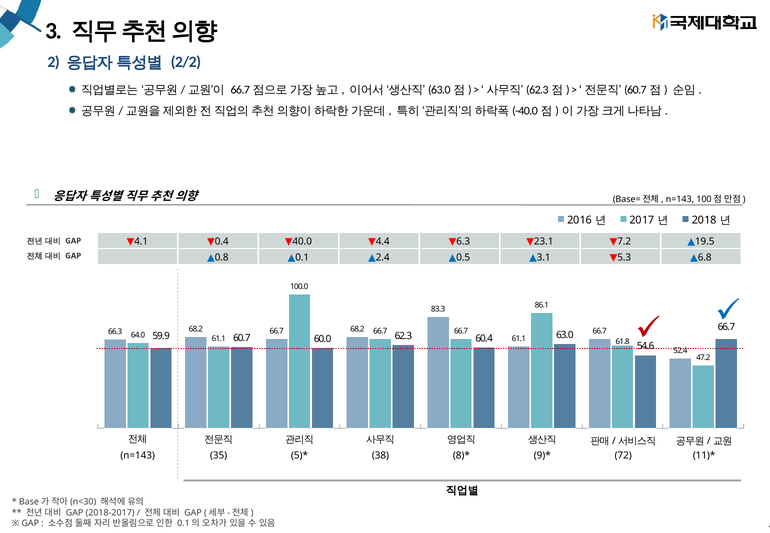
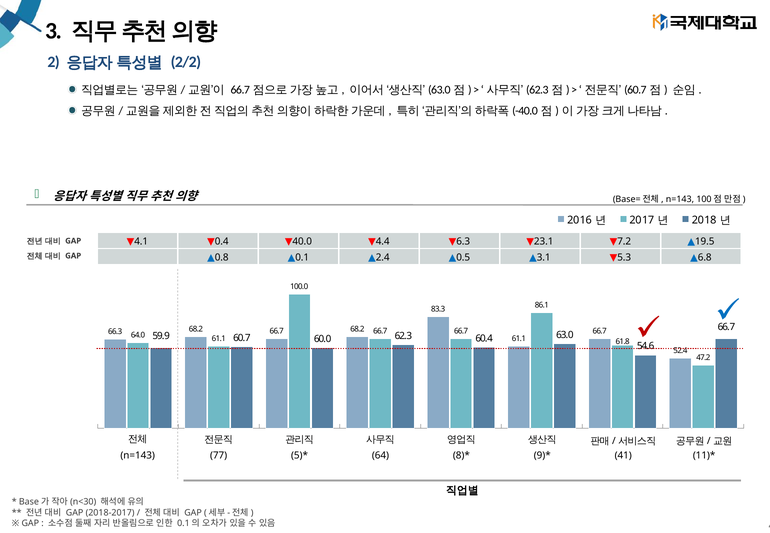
35: 35 -> 77
38: 38 -> 64
72: 72 -> 41
